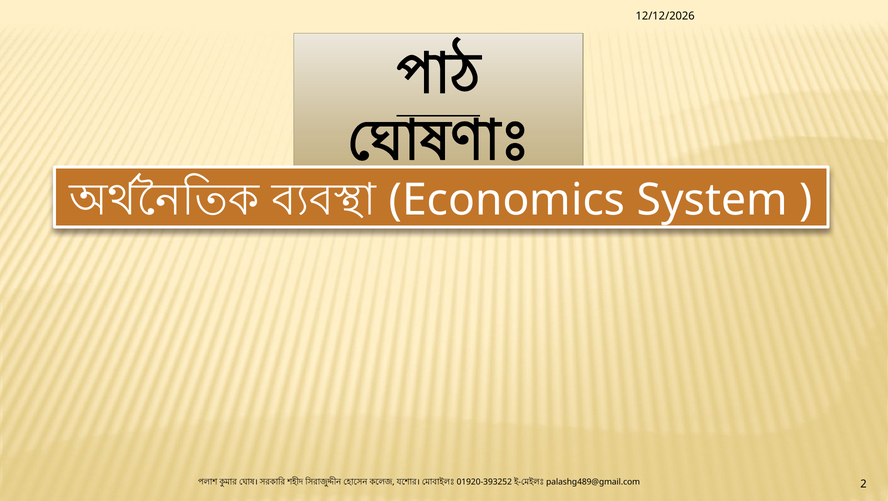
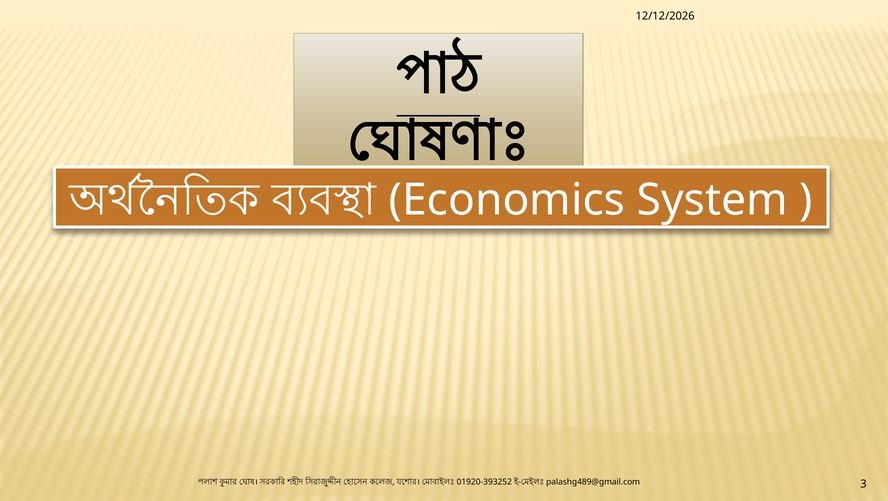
2: 2 -> 3
